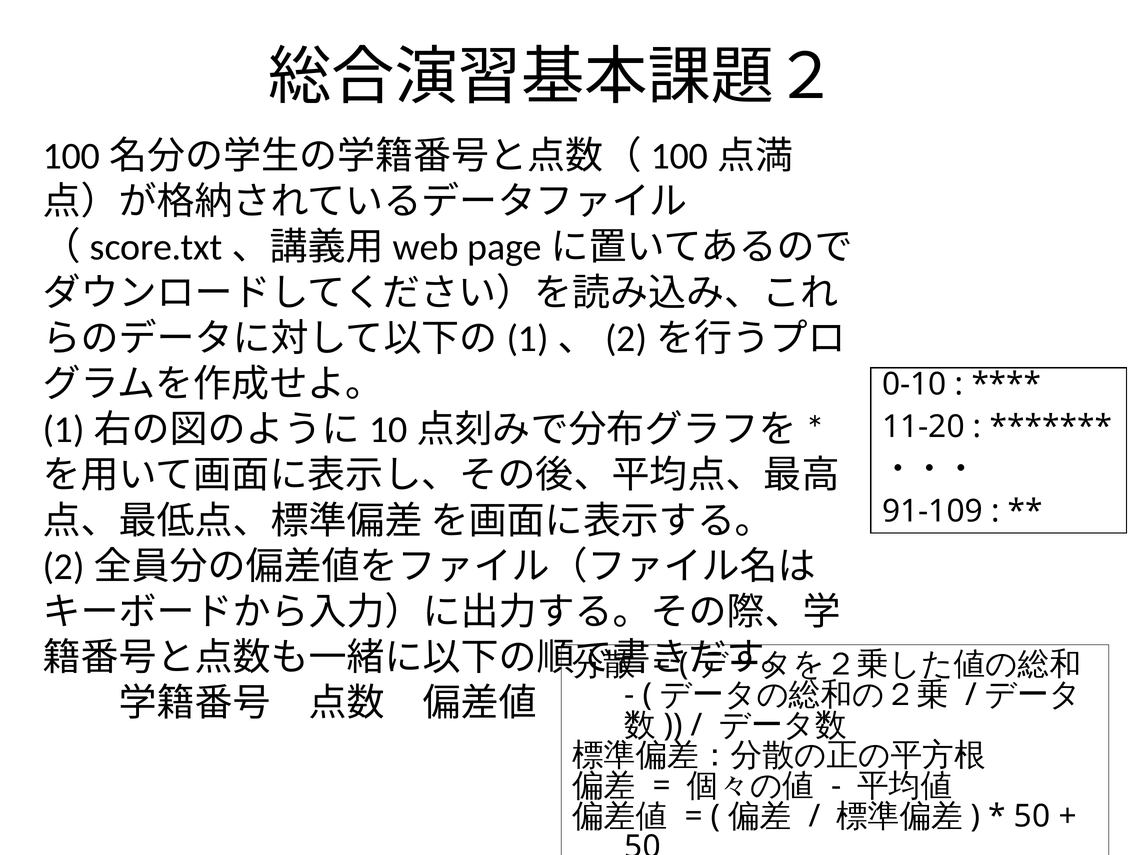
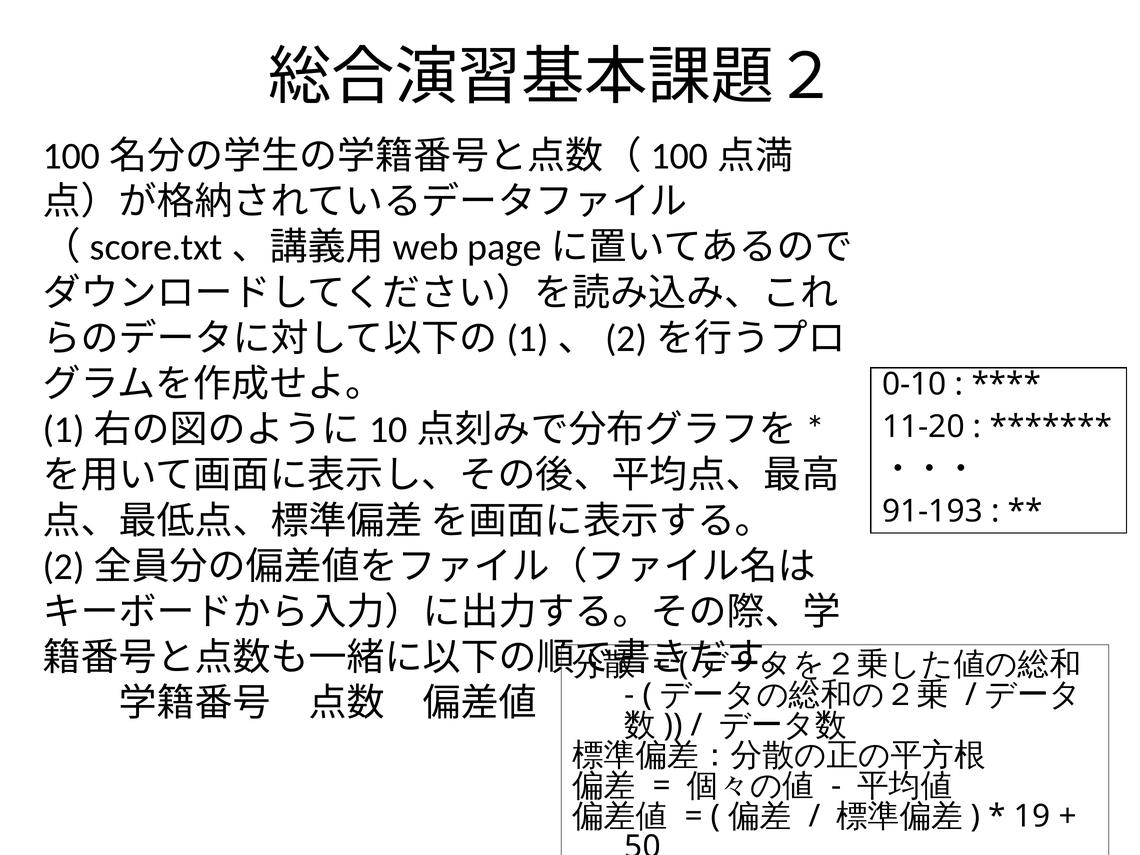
91-109: 91-109 -> 91-193
50 at (1032, 816): 50 -> 19
